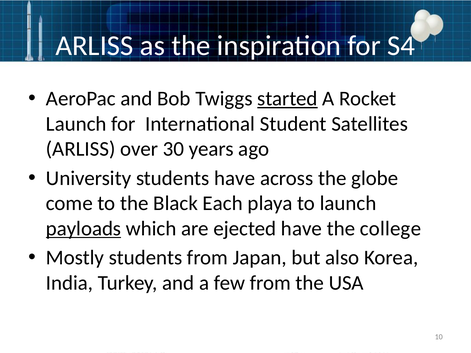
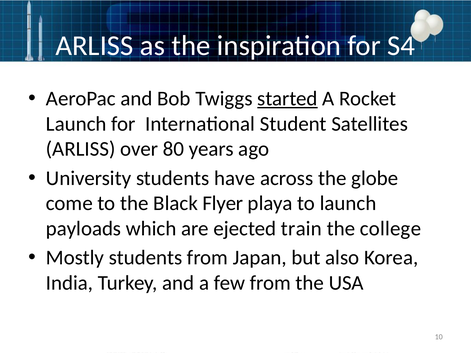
30: 30 -> 80
Each: Each -> Flyer
payloads underline: present -> none
ejected have: have -> train
